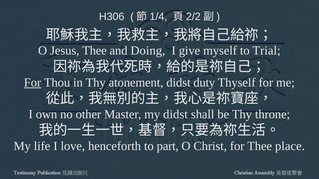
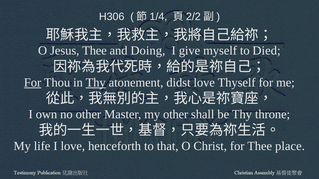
Trial: Trial -> Died
Thy at (96, 83) underline: none -> present
didst duty: duty -> love
my didst: didst -> other
part: part -> that
